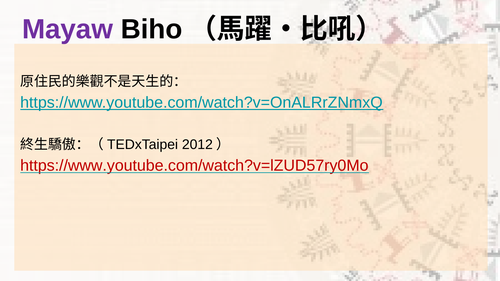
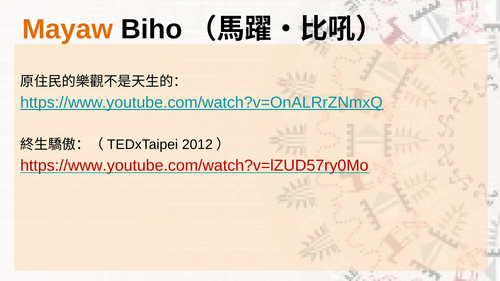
Mayaw colour: purple -> orange
